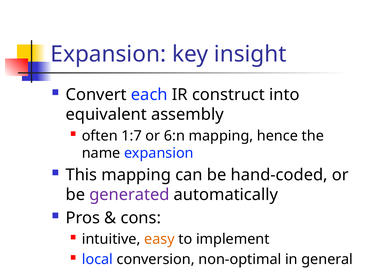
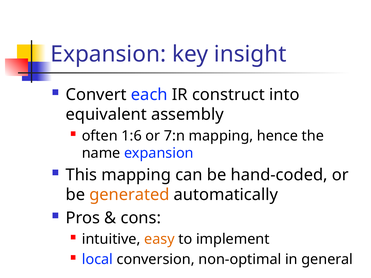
1:7: 1:7 -> 1:6
6:n: 6:n -> 7:n
generated colour: purple -> orange
